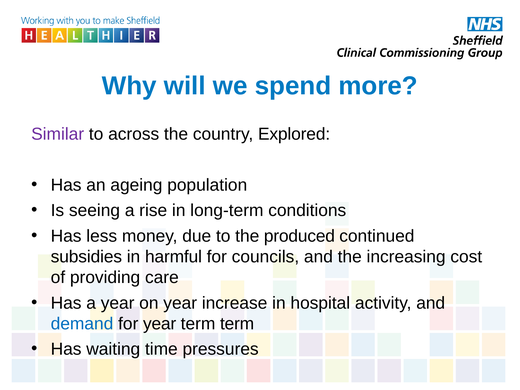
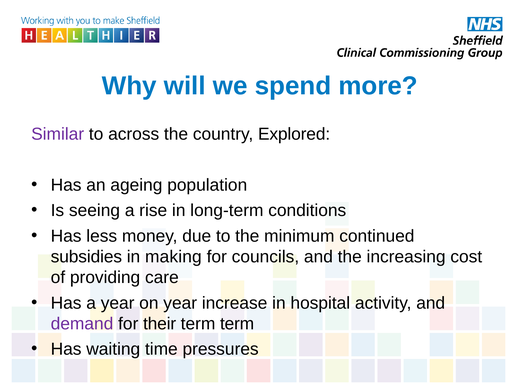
produced: produced -> minimum
harmful: harmful -> making
demand colour: blue -> purple
for year: year -> their
